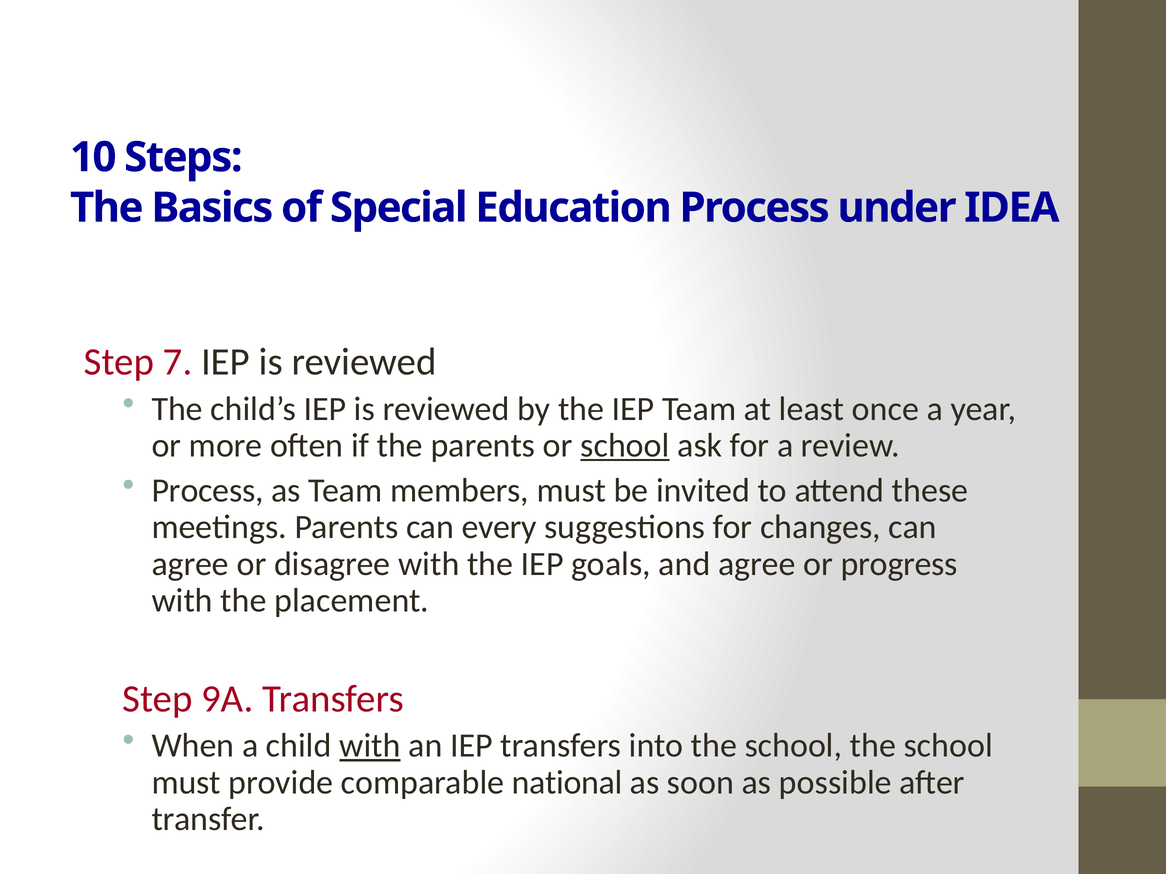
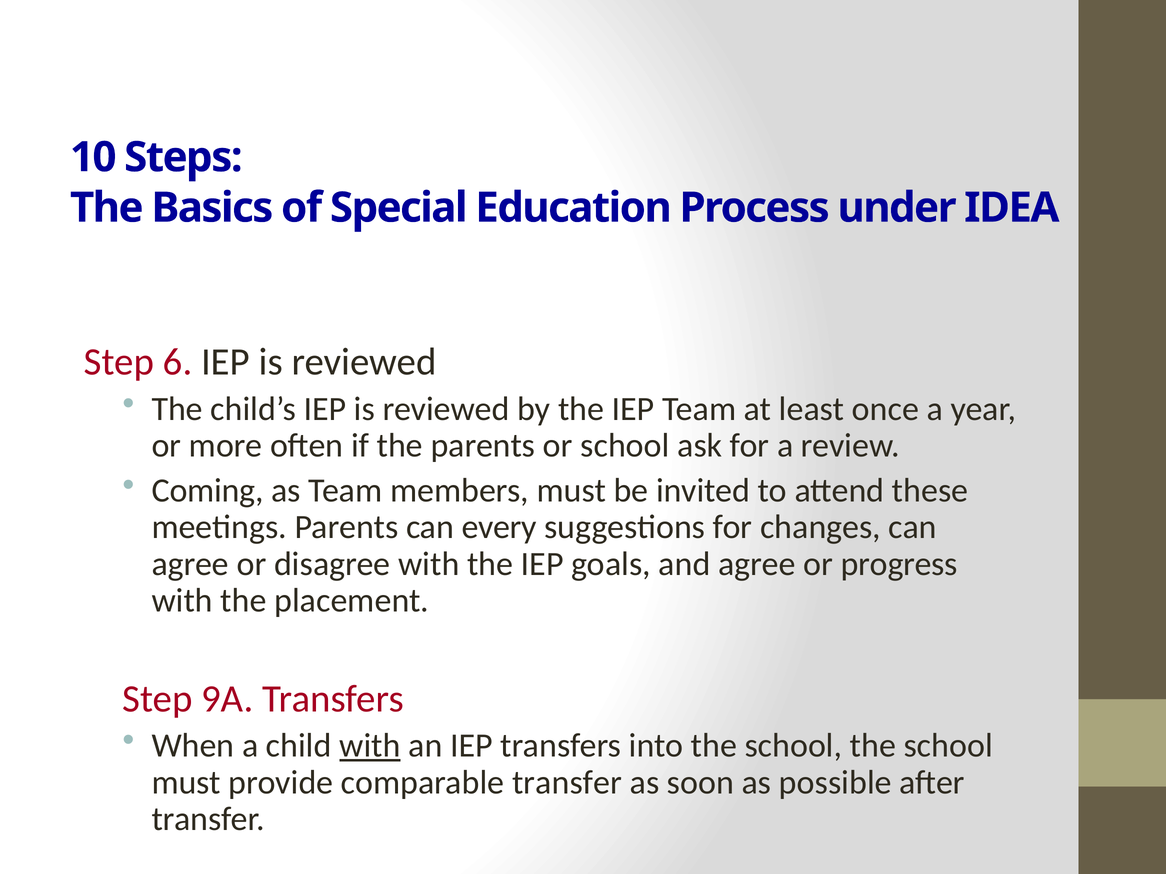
7: 7 -> 6
school at (625, 446) underline: present -> none
Process at (208, 491): Process -> Coming
comparable national: national -> transfer
